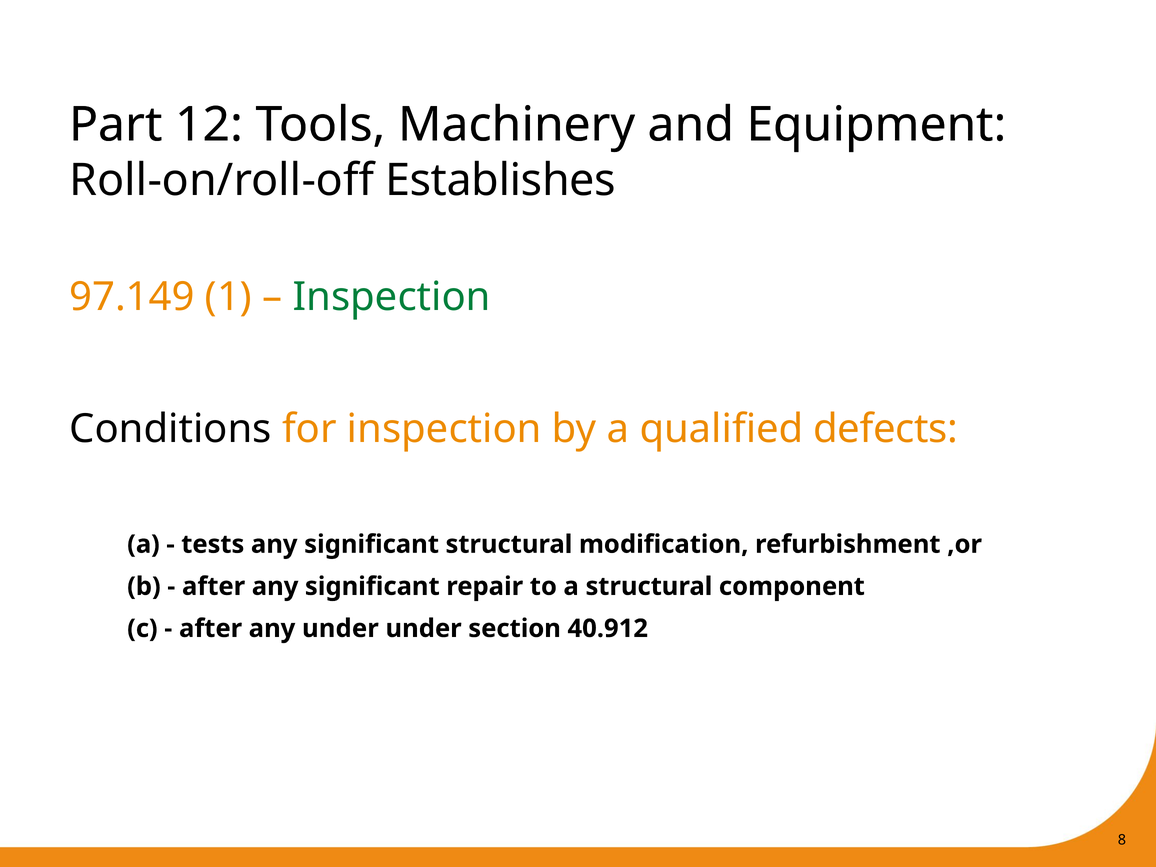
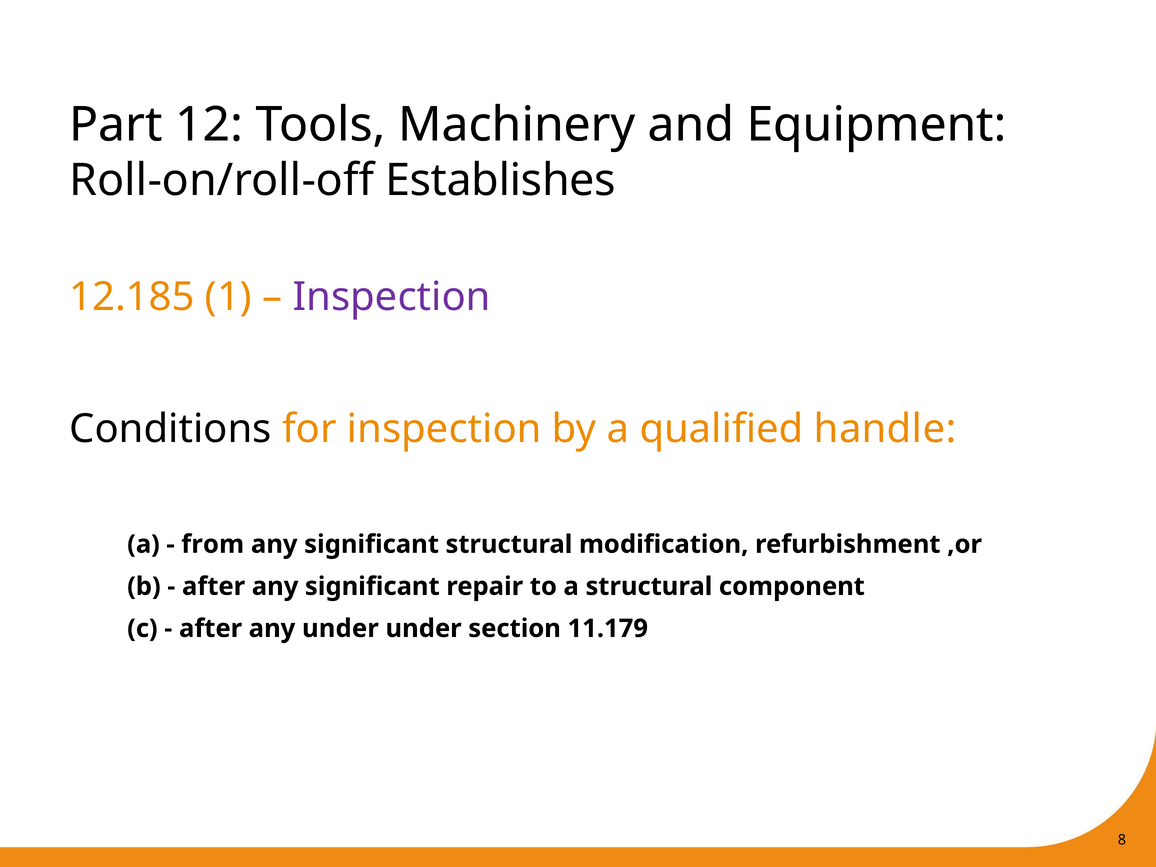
97.149: 97.149 -> 12.185
Inspection at (392, 297) colour: green -> purple
defects: defects -> handle
tests: tests -> from
40.912: 40.912 -> 11.179
